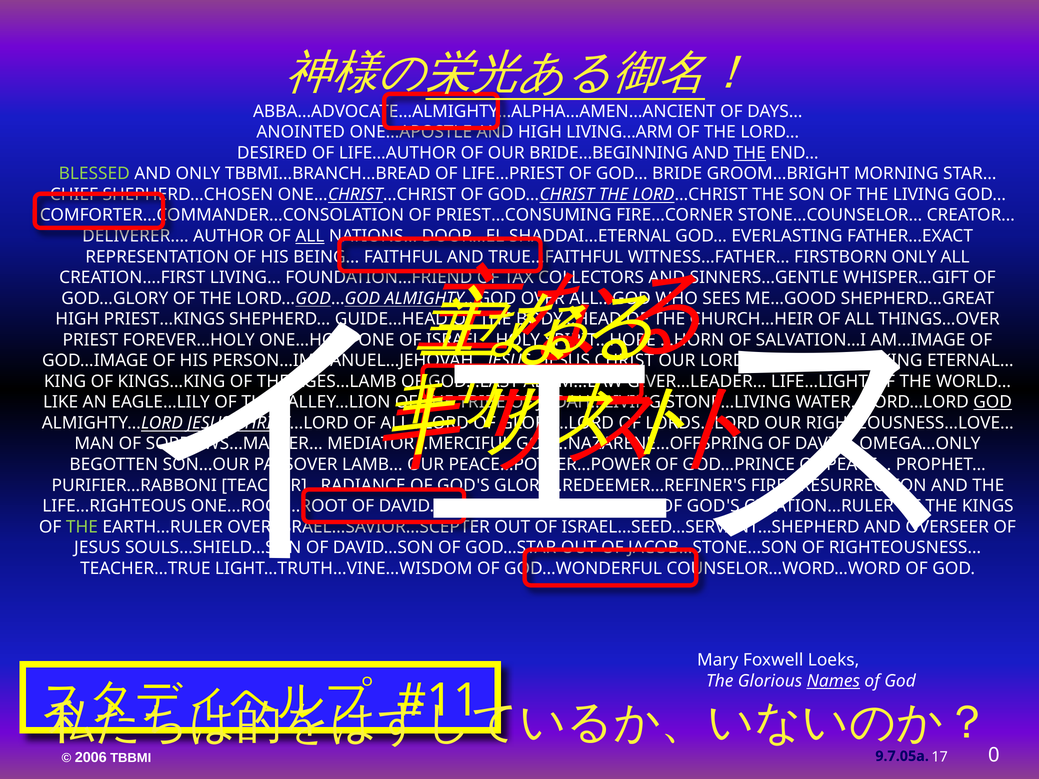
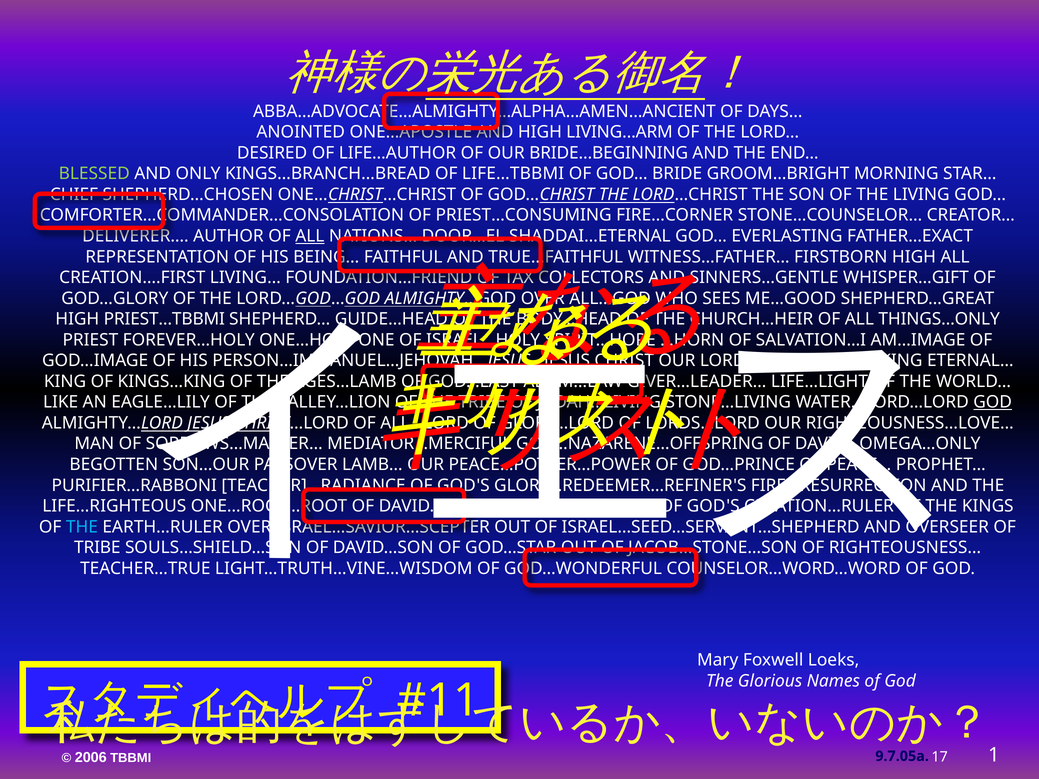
THE at (750, 153) underline: present -> none
TBBMI…BRANCH…BREAD: TBBMI…BRANCH…BREAD -> KINGS…BRANCH…BREAD
LIFE…PRIEST: LIFE…PRIEST -> LIFE…TBBMI
FIRSTBORN ONLY: ONLY -> HIGH
PRIEST…KINGS: PRIEST…KINGS -> PRIEST…TBBMI
THINGS…OVER: THINGS…OVER -> THINGS…ONLY
THE at (82, 527) colour: light green -> light blue
JESUS at (97, 548): JESUS -> TRIBE
Names underline: present -> none
0: 0 -> 1
